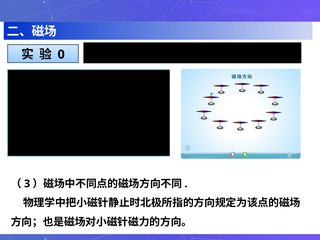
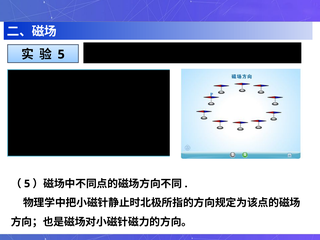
0 at (61, 54): 0 -> 5
3 at (27, 184): 3 -> 5
